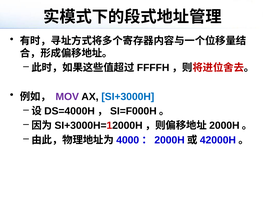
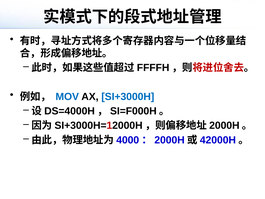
MOV colour: purple -> blue
